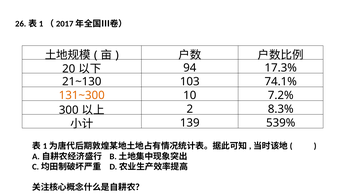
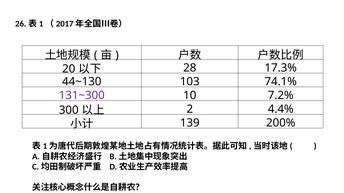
94: 94 -> 28
21~130: 21~130 -> 44~130
131~300 colour: orange -> purple
8.3%: 8.3% -> 4.4%
539%: 539% -> 200%
